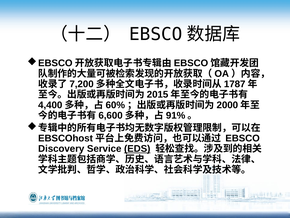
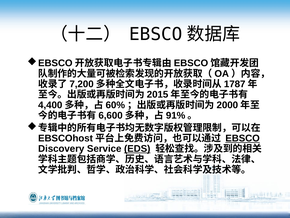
EBSCO at (243, 138) underline: none -> present
